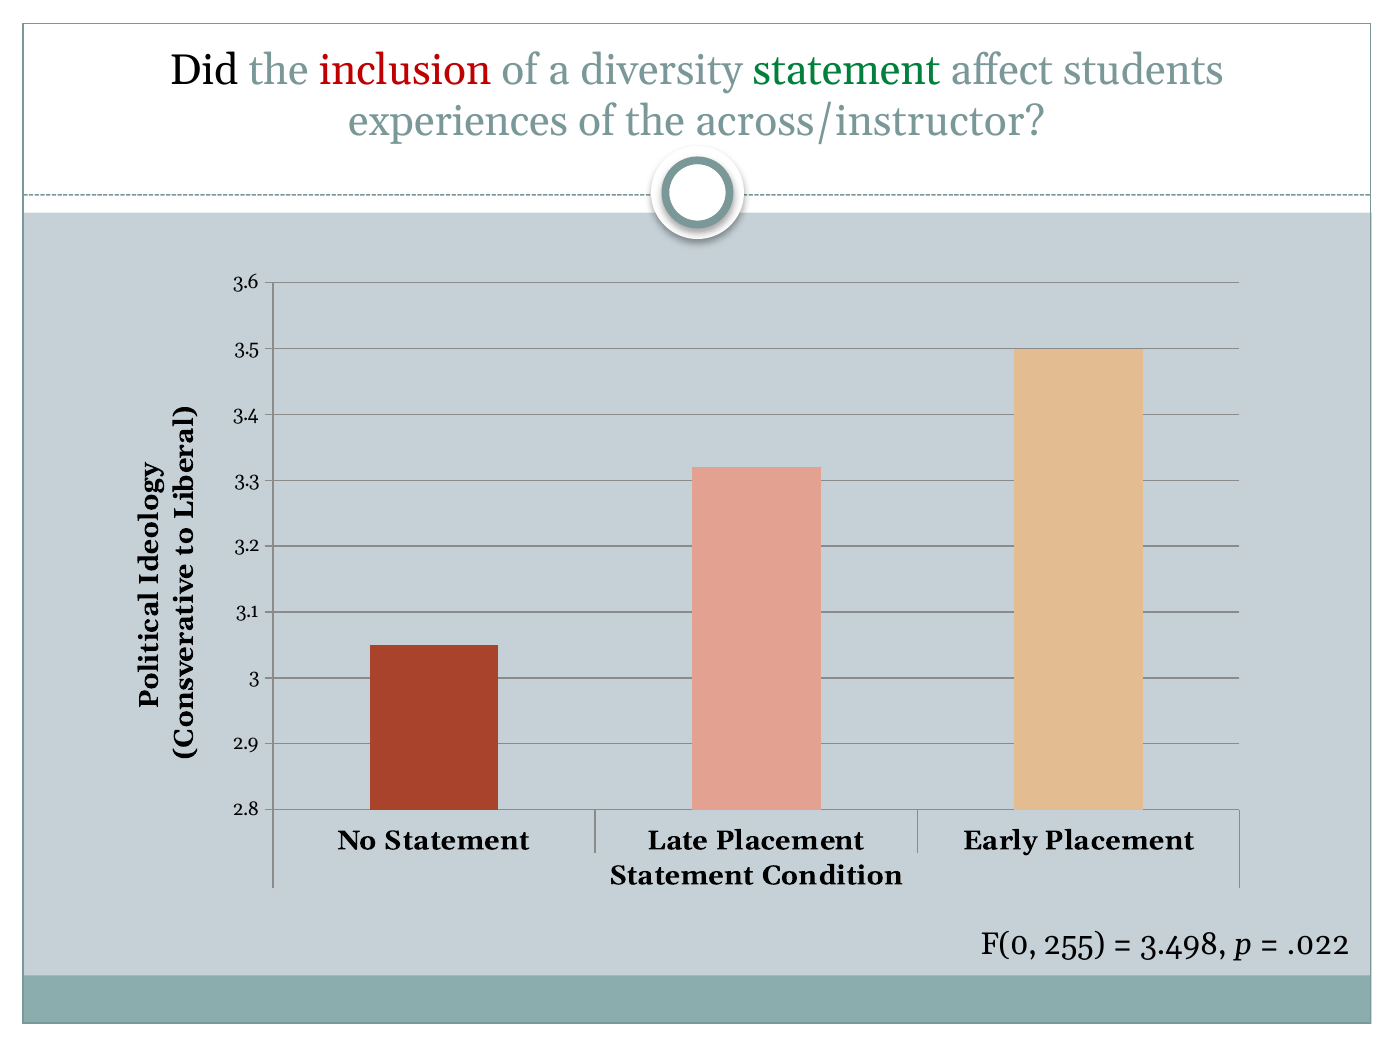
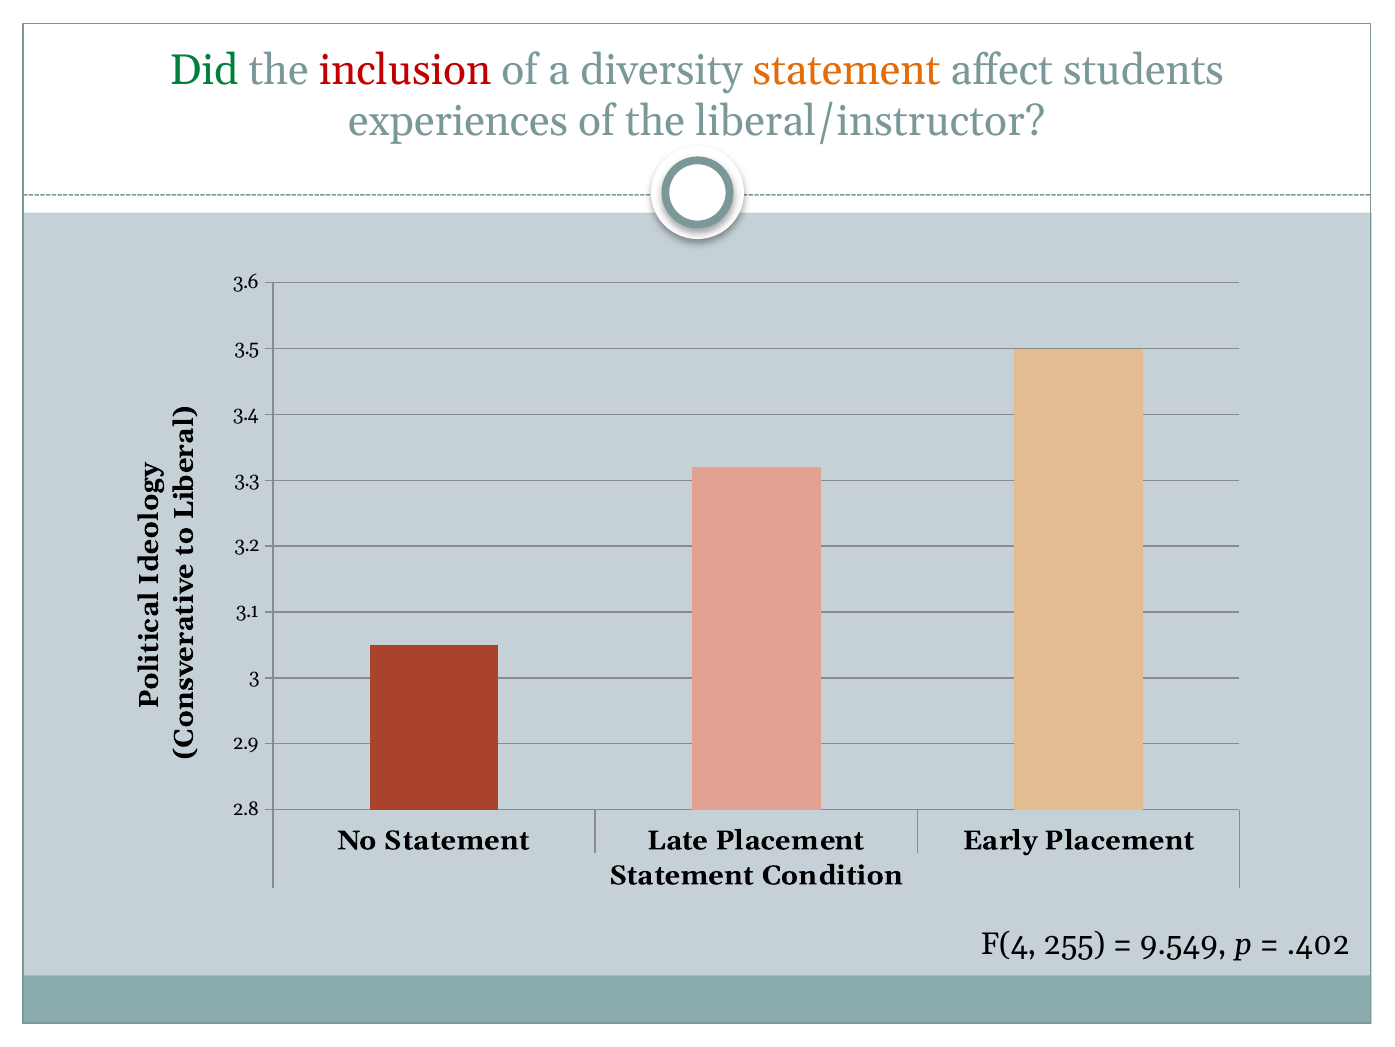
Did colour: black -> green
statement at (847, 70) colour: green -> orange
across/instructor: across/instructor -> liberal/instructor
F(0: F(0 -> F(4
3.498: 3.498 -> 9.549
.022: .022 -> .402
